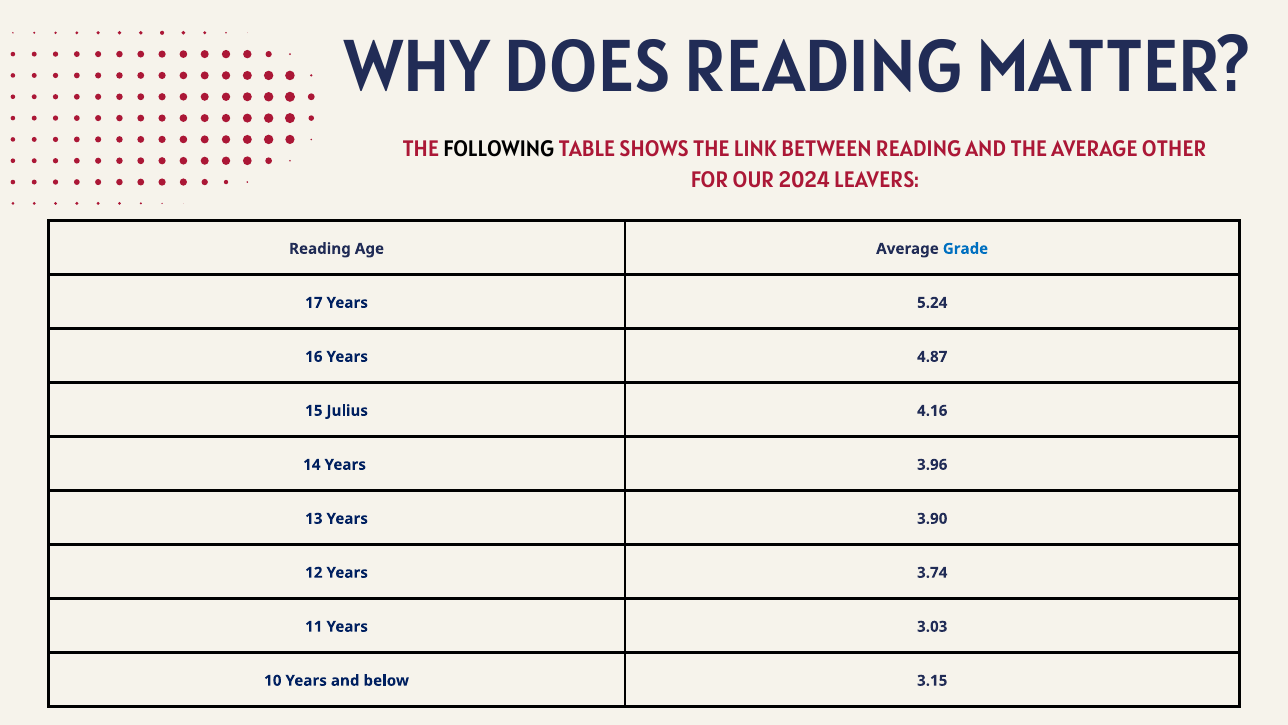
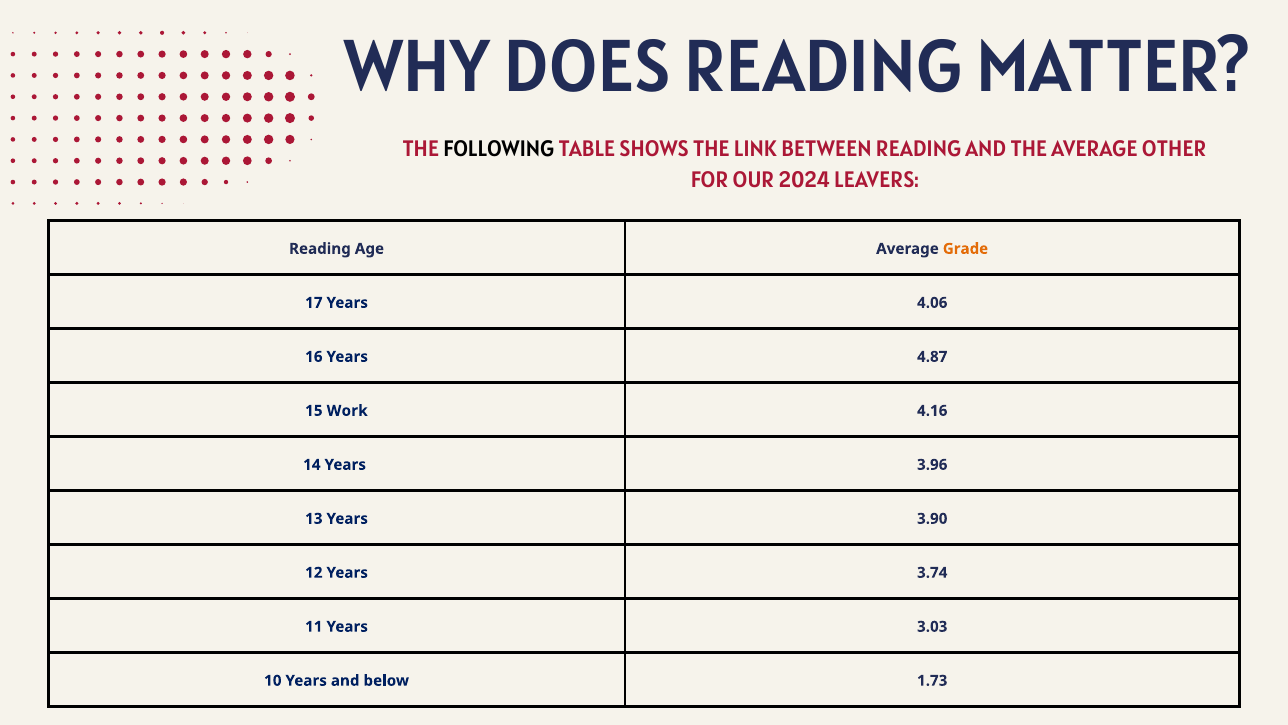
Grade colour: blue -> orange
5.24: 5.24 -> 4.06
Julius: Julius -> Work
3.15: 3.15 -> 1.73
